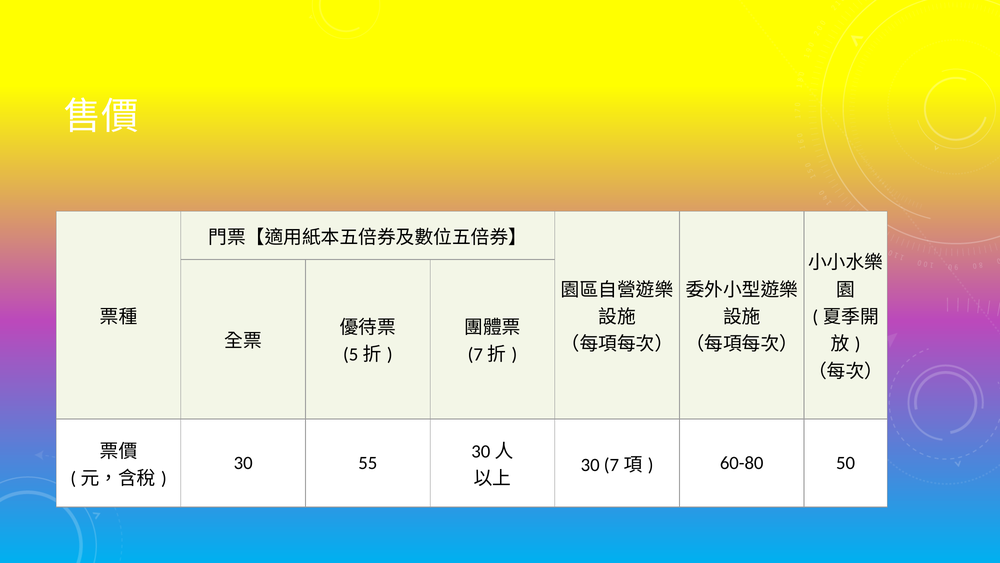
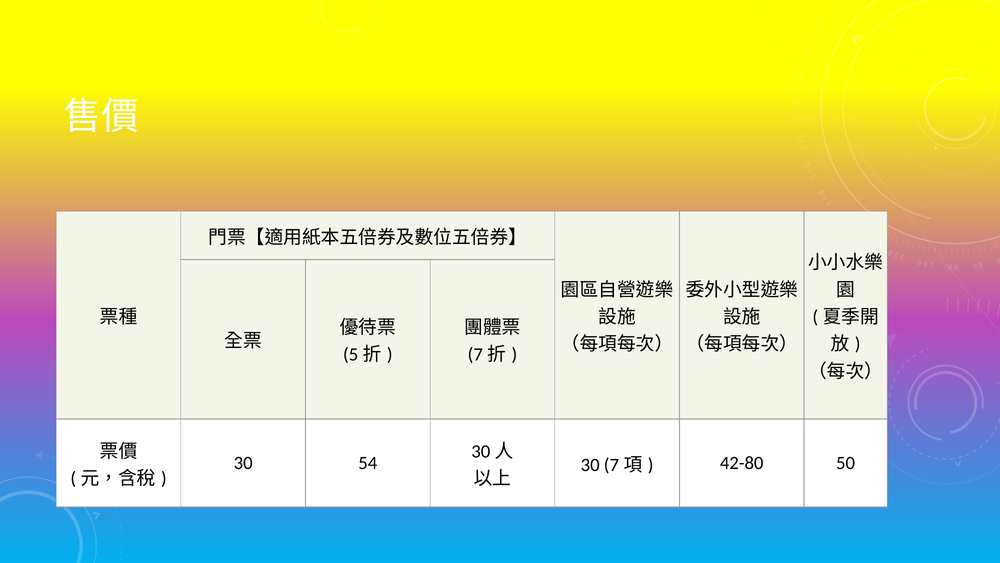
55: 55 -> 54
60-80: 60-80 -> 42-80
